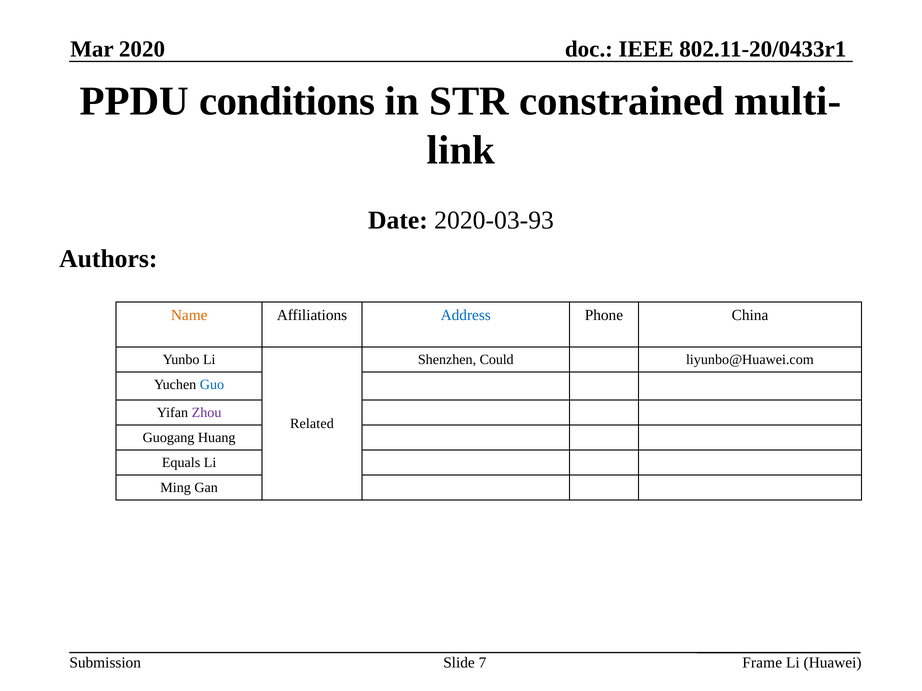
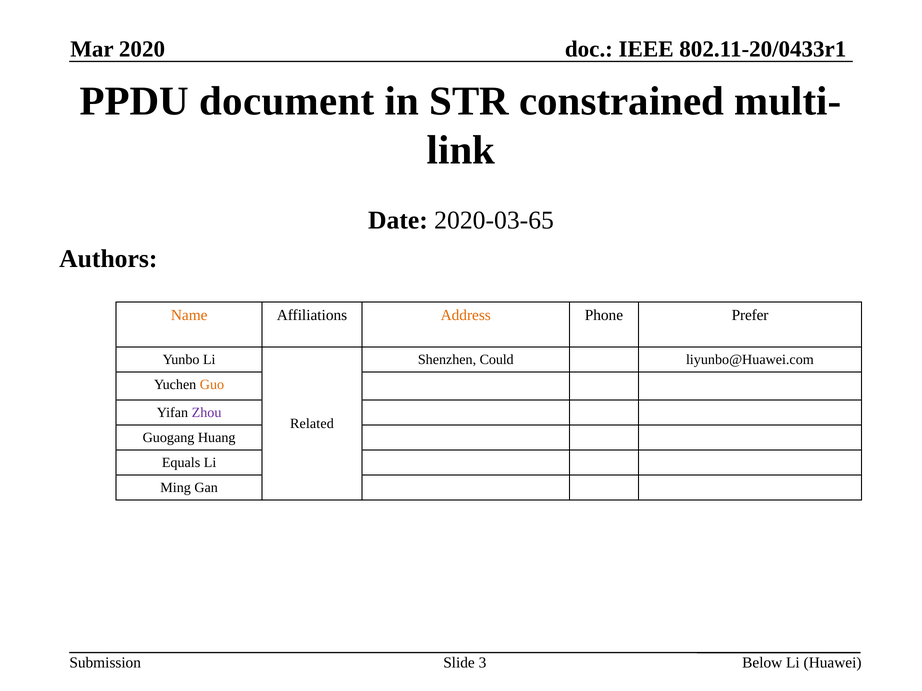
conditions: conditions -> document
2020-03-93: 2020-03-93 -> 2020-03-65
Address colour: blue -> orange
China: China -> Prefer
Guo colour: blue -> orange
7: 7 -> 3
Frame: Frame -> Below
